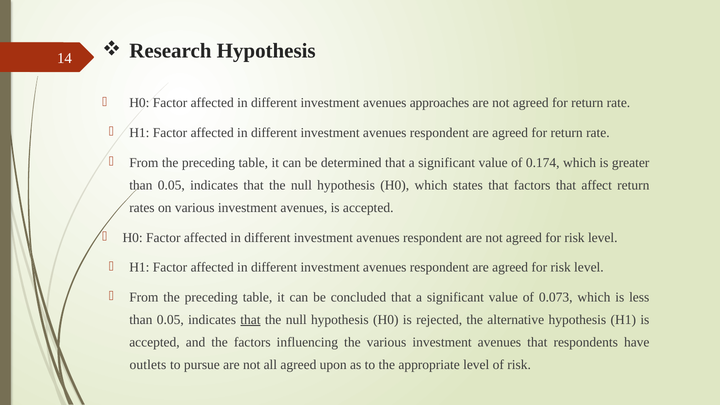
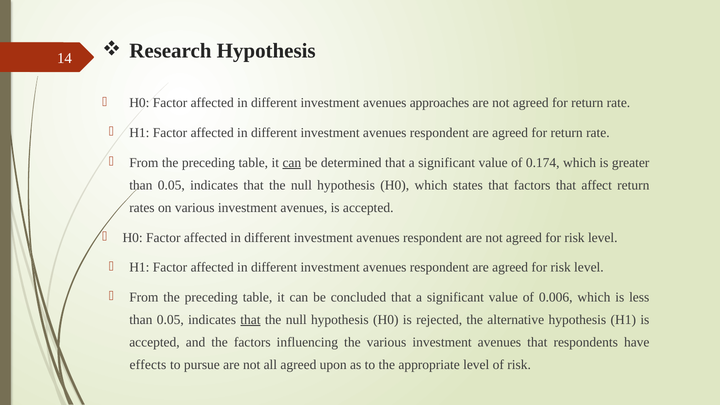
can at (292, 163) underline: none -> present
0.073: 0.073 -> 0.006
outlets: outlets -> effects
